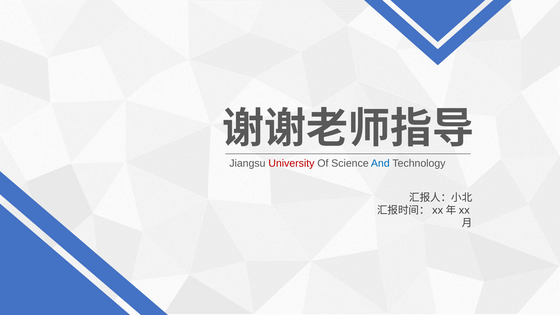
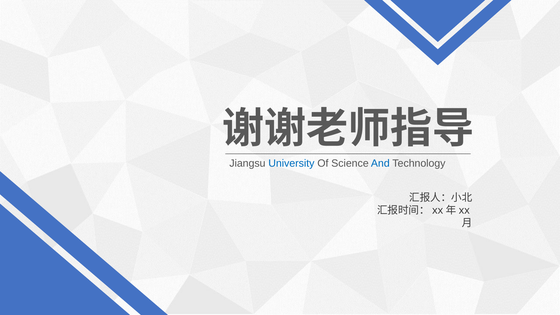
University colour: red -> blue
